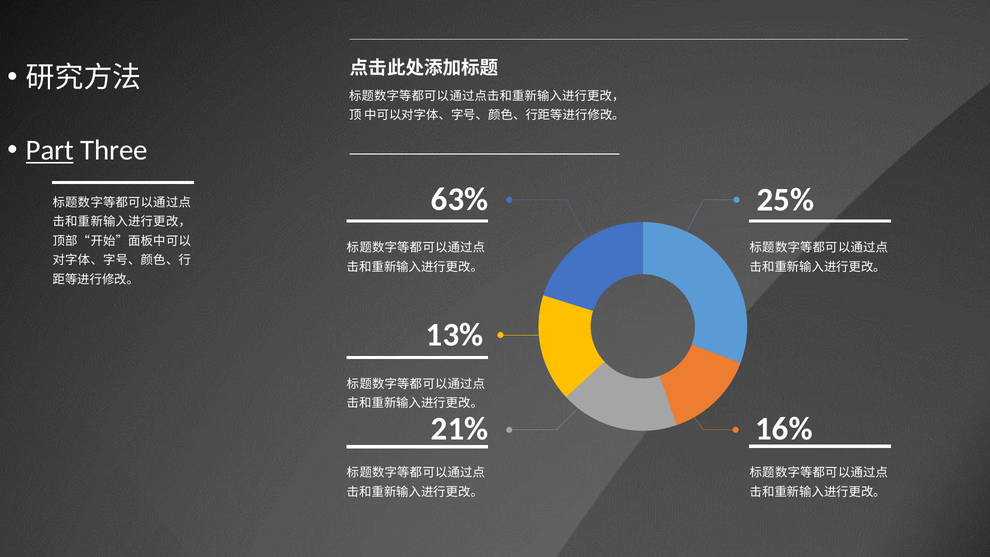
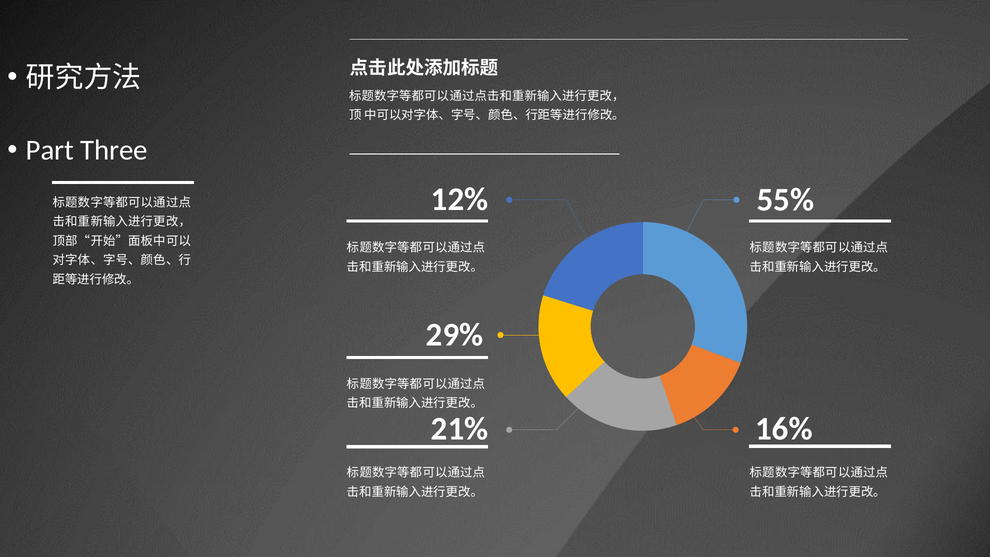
Part underline: present -> none
63%: 63% -> 12%
25%: 25% -> 55%
13%: 13% -> 29%
